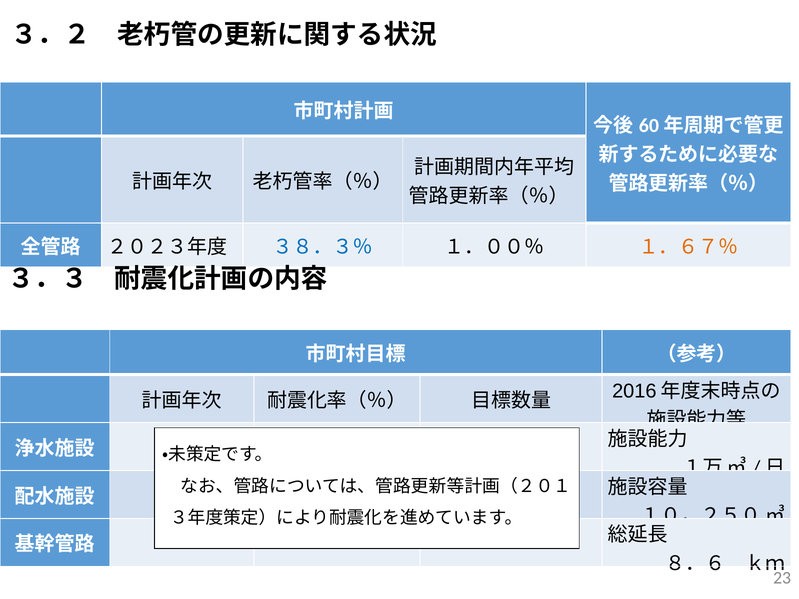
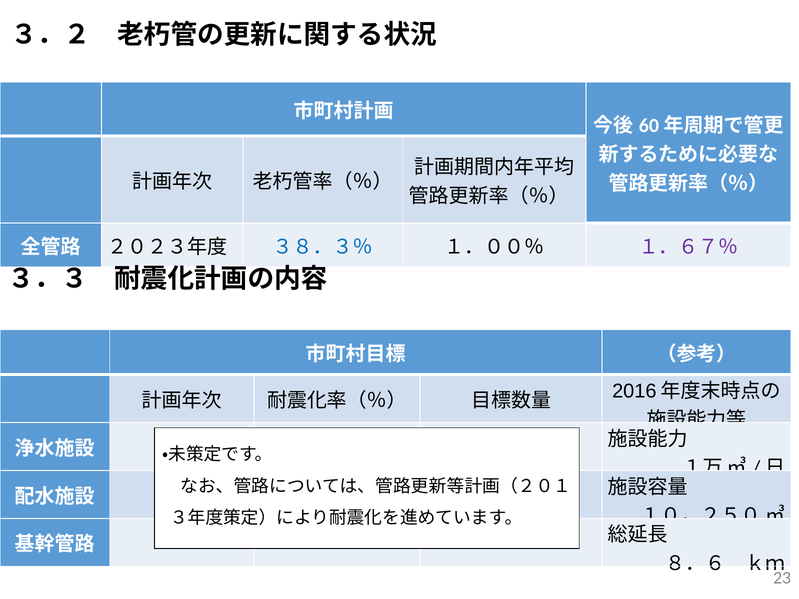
１．６７％ colour: orange -> purple
